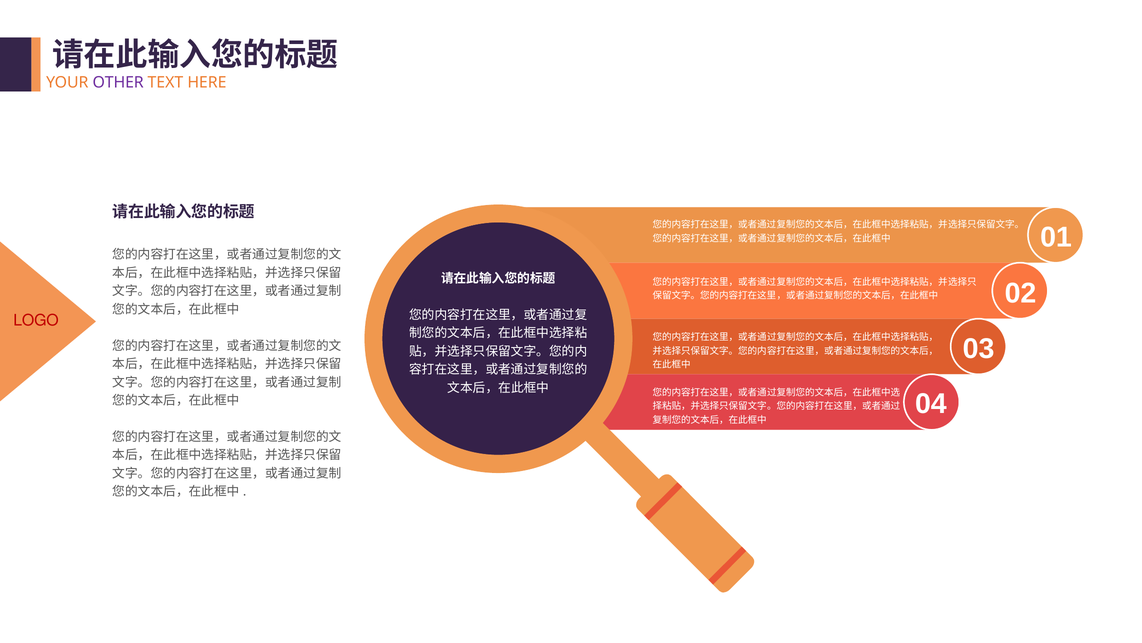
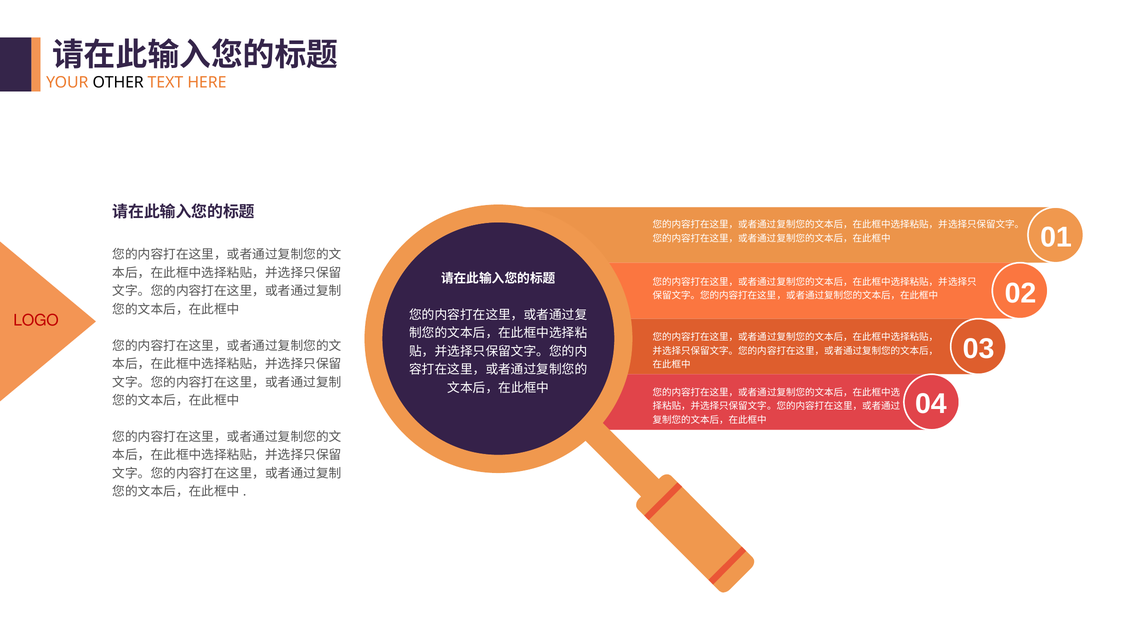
OTHER colour: purple -> black
